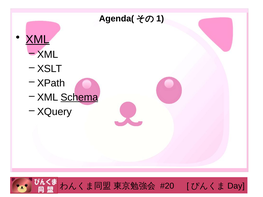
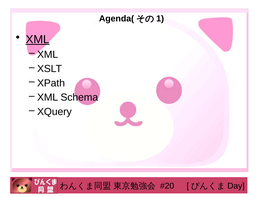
Schema underline: present -> none
